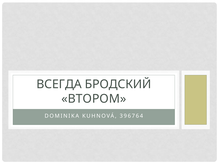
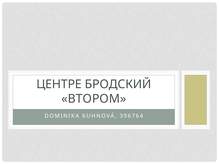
ВСЕГДА: ВСЕГДА -> ЦЕНТРЕ
